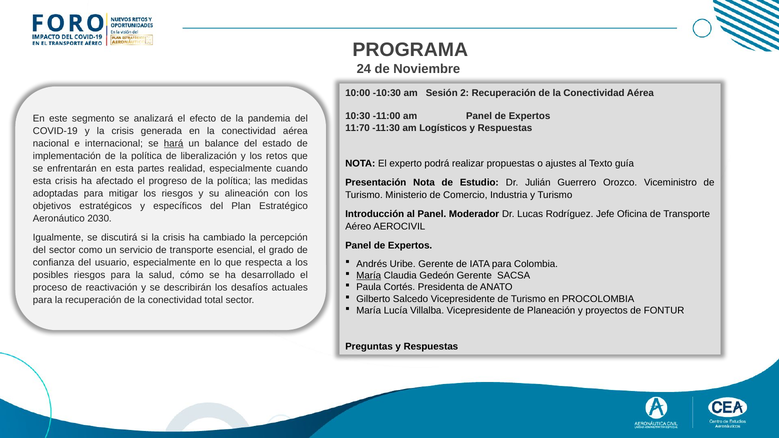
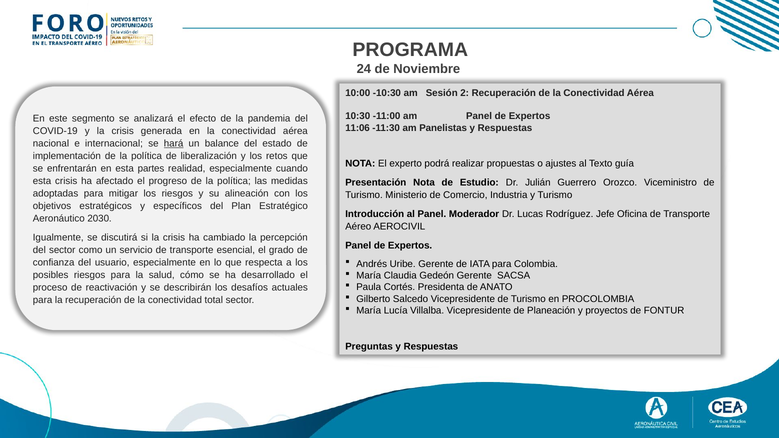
11:70: 11:70 -> 11:06
Logísticos: Logísticos -> Panelistas
María at (369, 276) underline: present -> none
